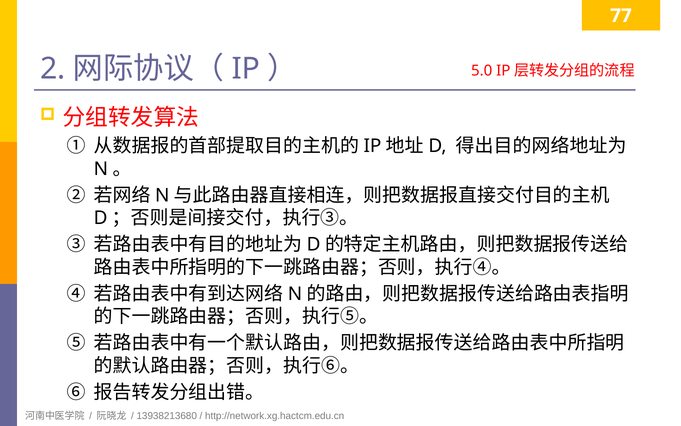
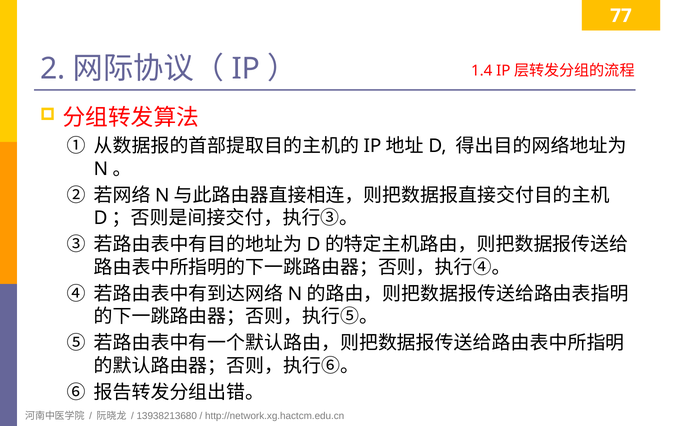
5.0: 5.0 -> 1.4
